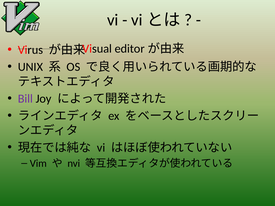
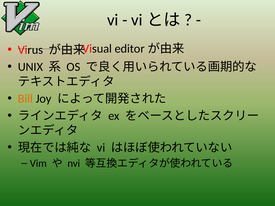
Bill colour: purple -> orange
